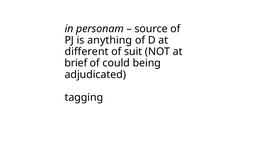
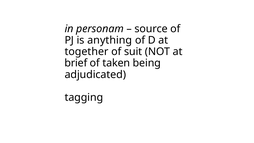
different: different -> together
could: could -> taken
